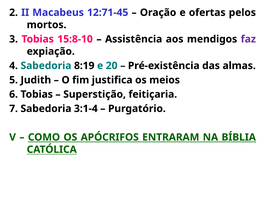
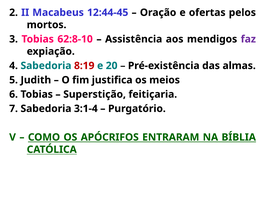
12:71-45: 12:71-45 -> 12:44-45
15:8-10: 15:8-10 -> 62:8-10
8:19 colour: black -> red
